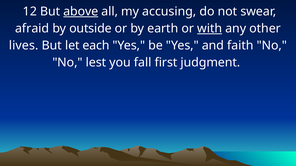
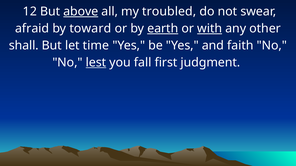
accusing: accusing -> troubled
outside: outside -> toward
earth underline: none -> present
lives: lives -> shall
each: each -> time
lest underline: none -> present
